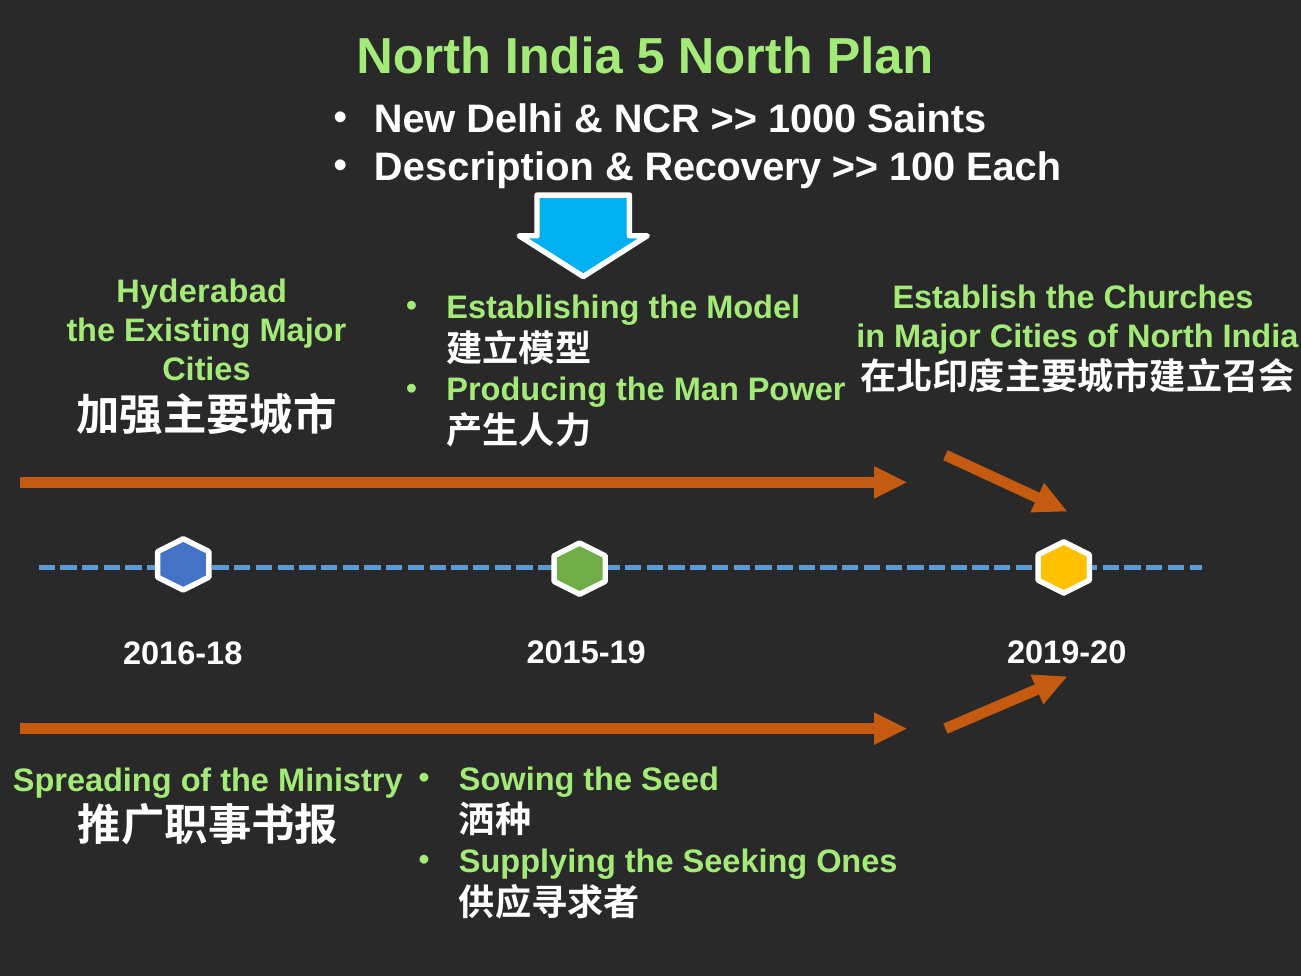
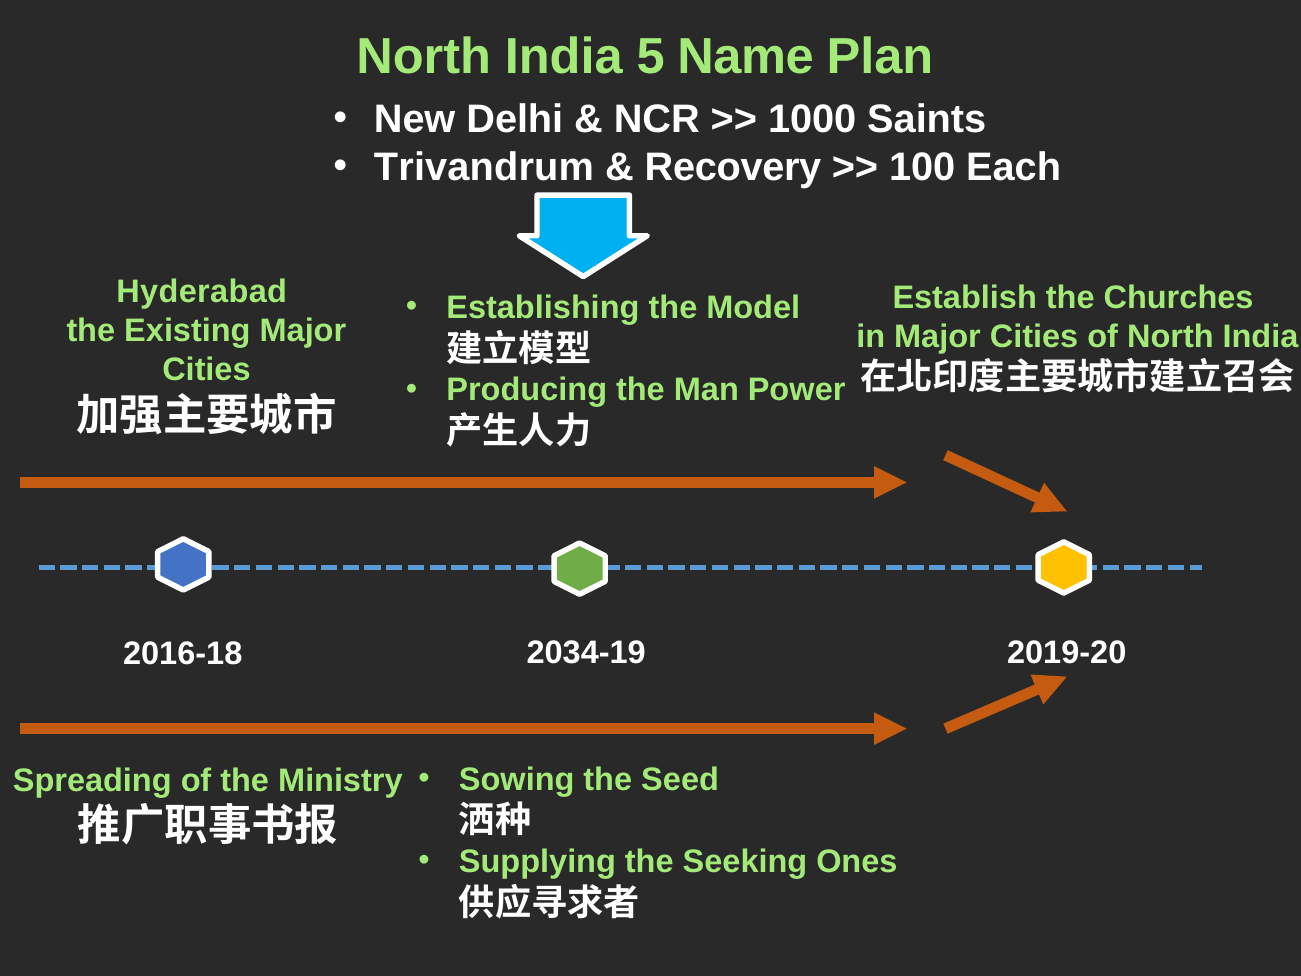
5 North: North -> Name
Description: Description -> Trivandrum
2015-19: 2015-19 -> 2034-19
